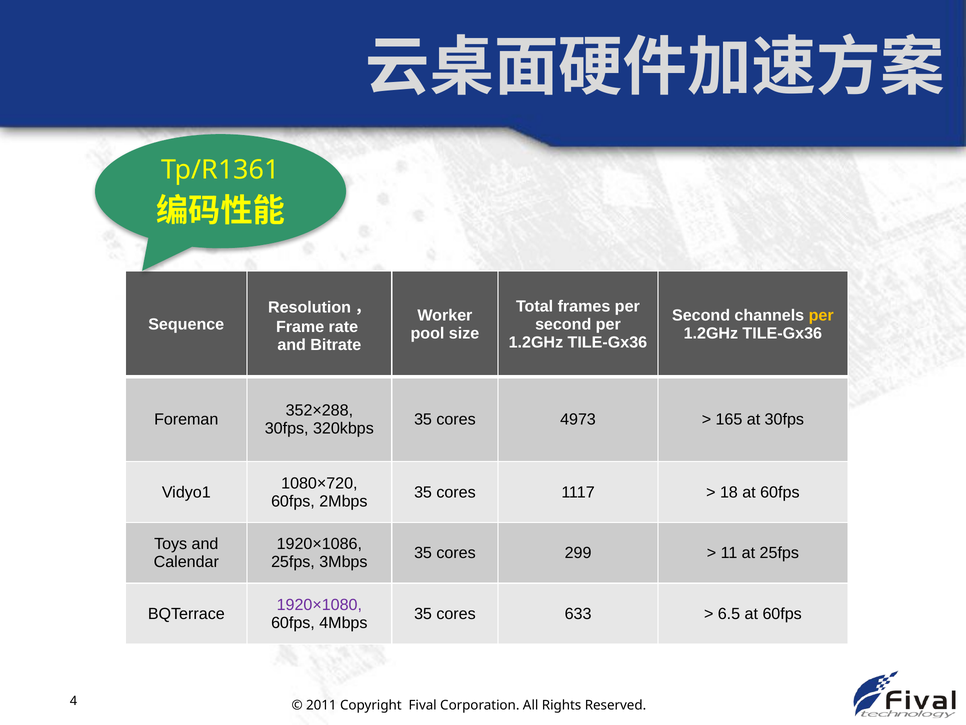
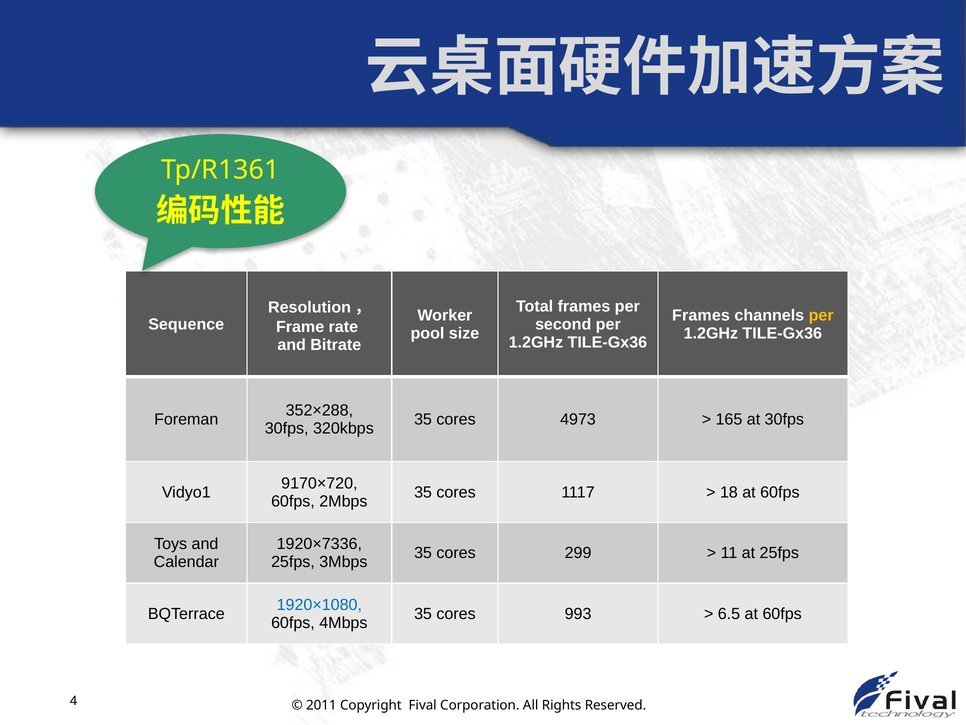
Second at (701, 315): Second -> Frames
1080×720: 1080×720 -> 9170×720
1920×1086: 1920×1086 -> 1920×7336
1920×1080 colour: purple -> blue
633: 633 -> 993
